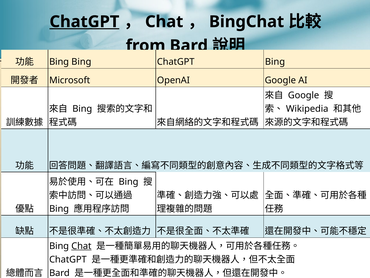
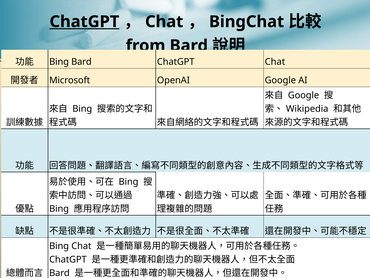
Bing Bing: Bing -> Bard
ChatGPT Bing: Bing -> Chat
Chat at (81, 246) underline: present -> none
